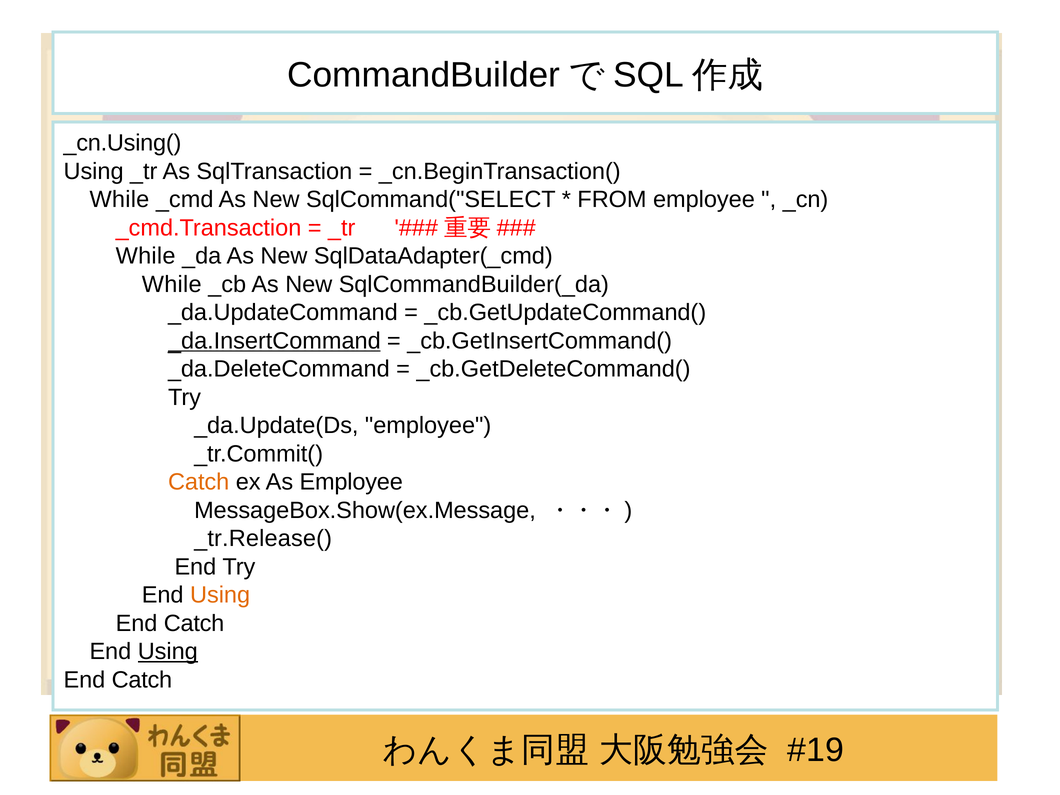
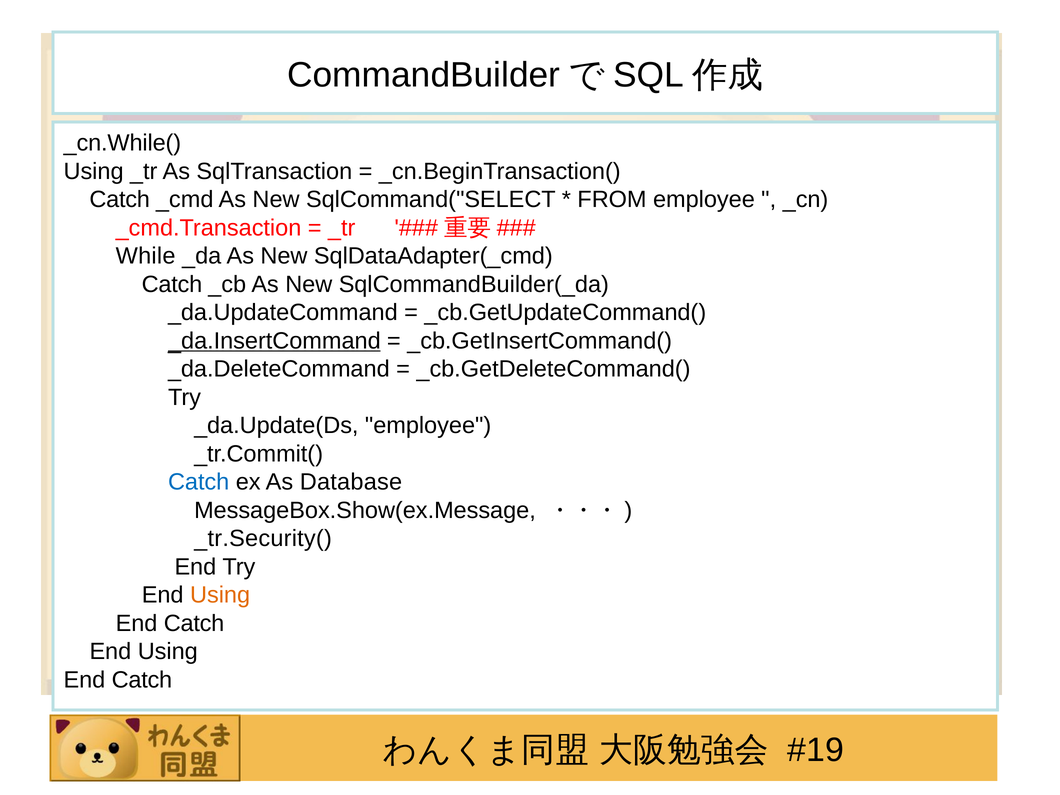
_cn.Using(: _cn.Using( -> _cn.While(
While at (119, 200): While -> Catch
While at (172, 284): While -> Catch
Catch at (199, 482) colour: orange -> blue
As Employee: Employee -> Database
_tr.Release(: _tr.Release( -> _tr.Security(
Using at (168, 652) underline: present -> none
